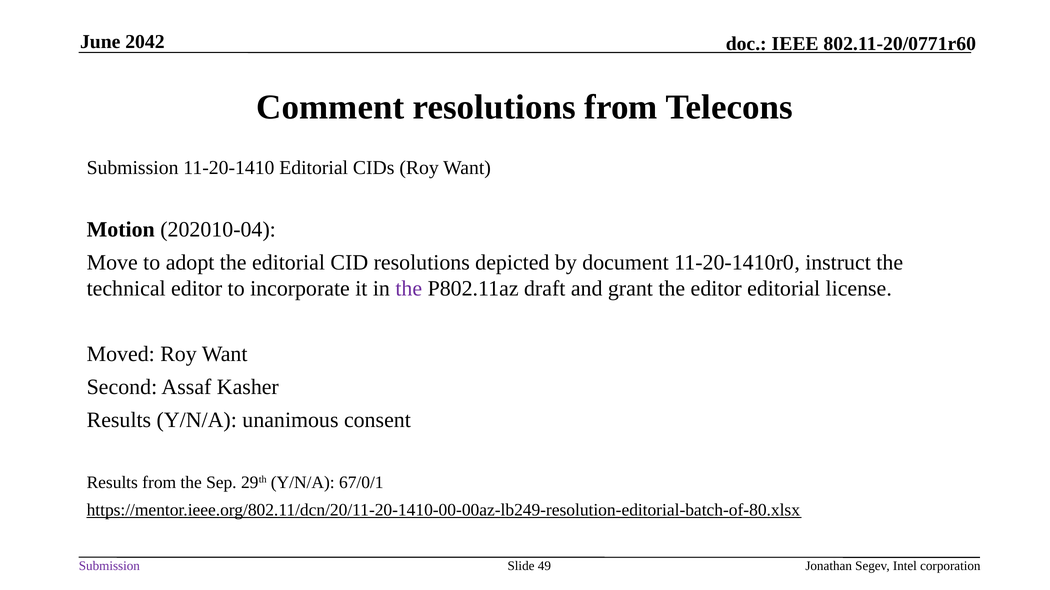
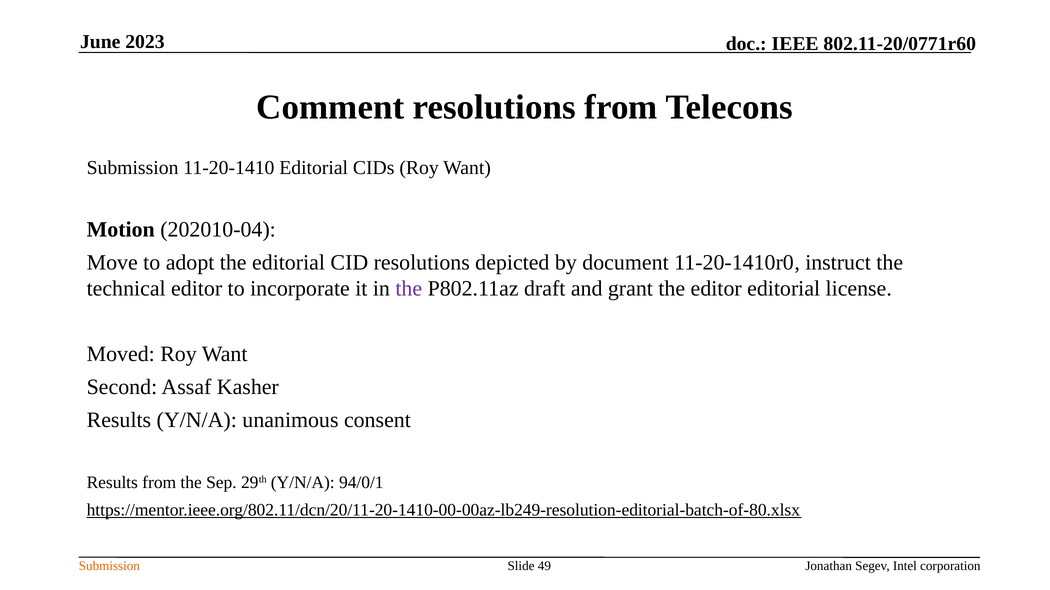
2042: 2042 -> 2023
67/0/1: 67/0/1 -> 94/0/1
Submission at (109, 566) colour: purple -> orange
